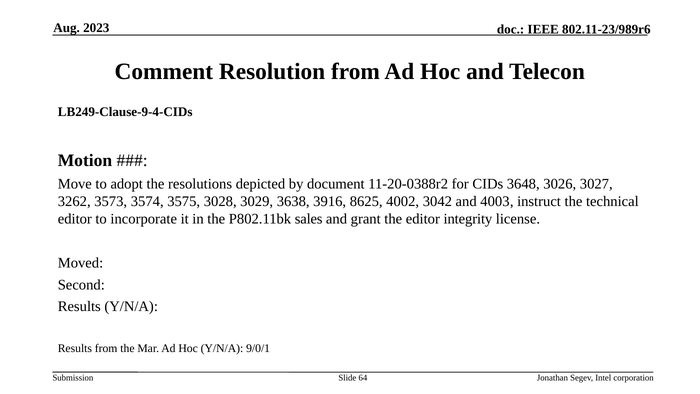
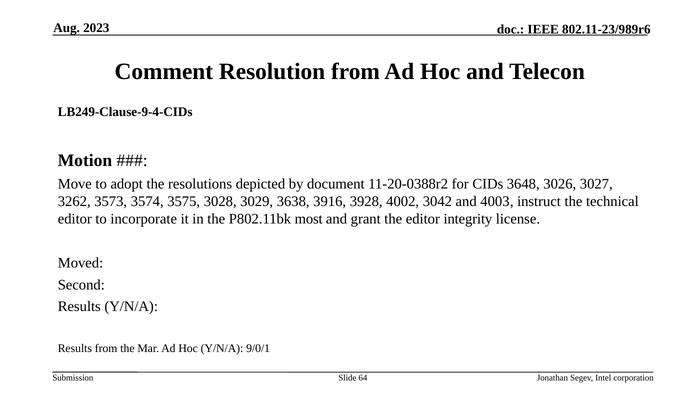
8625: 8625 -> 3928
sales: sales -> most
